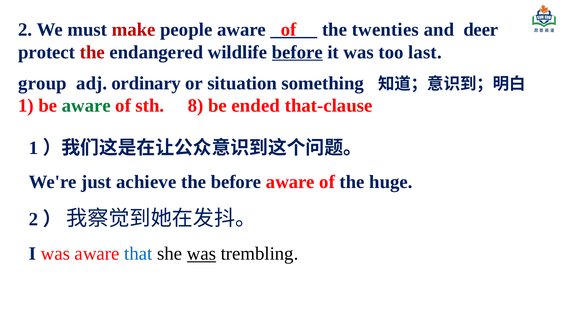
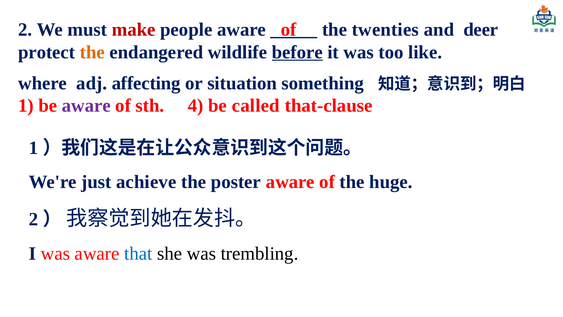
the at (92, 52) colour: red -> orange
last: last -> like
group: group -> where
ordinary: ordinary -> affecting
aware at (86, 106) colour: green -> purple
8: 8 -> 4
ended: ended -> called
the before: before -> poster
was at (201, 253) underline: present -> none
